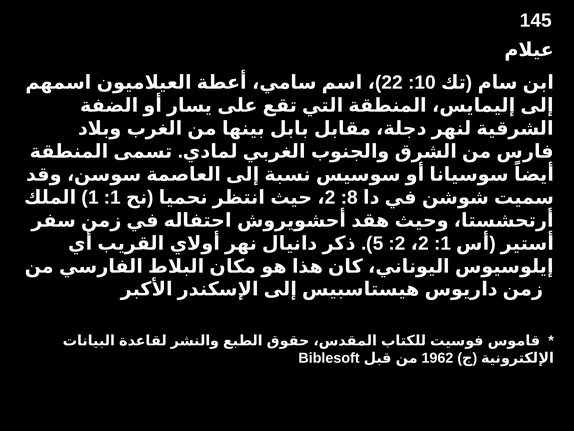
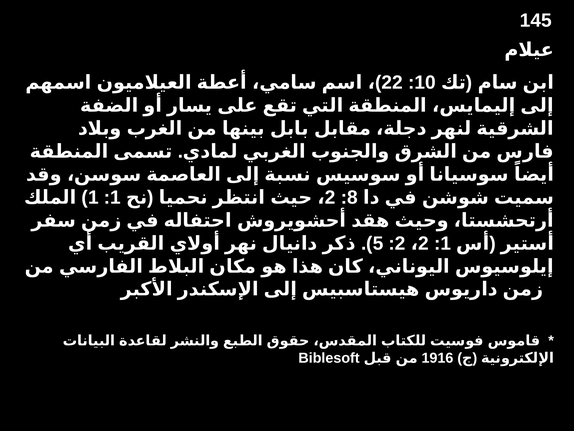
1962: 1962 -> 1916
